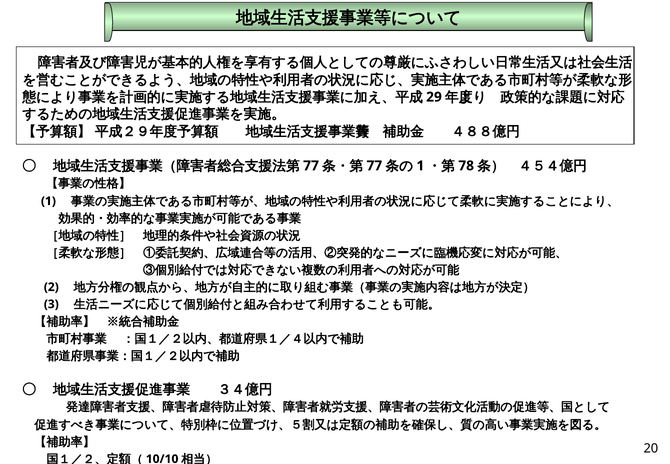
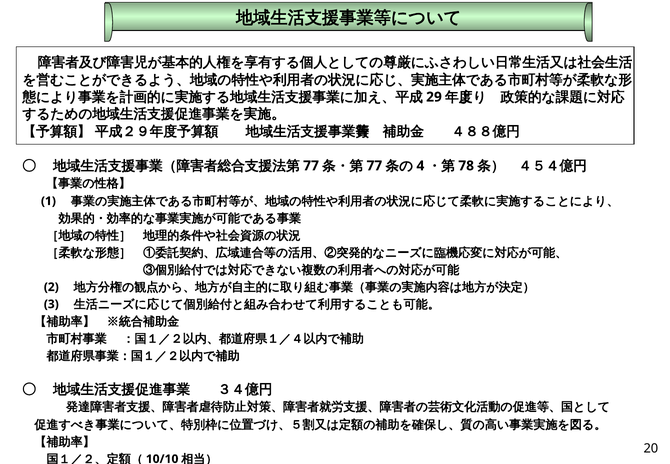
1 at (420, 166): 1 -> 4
